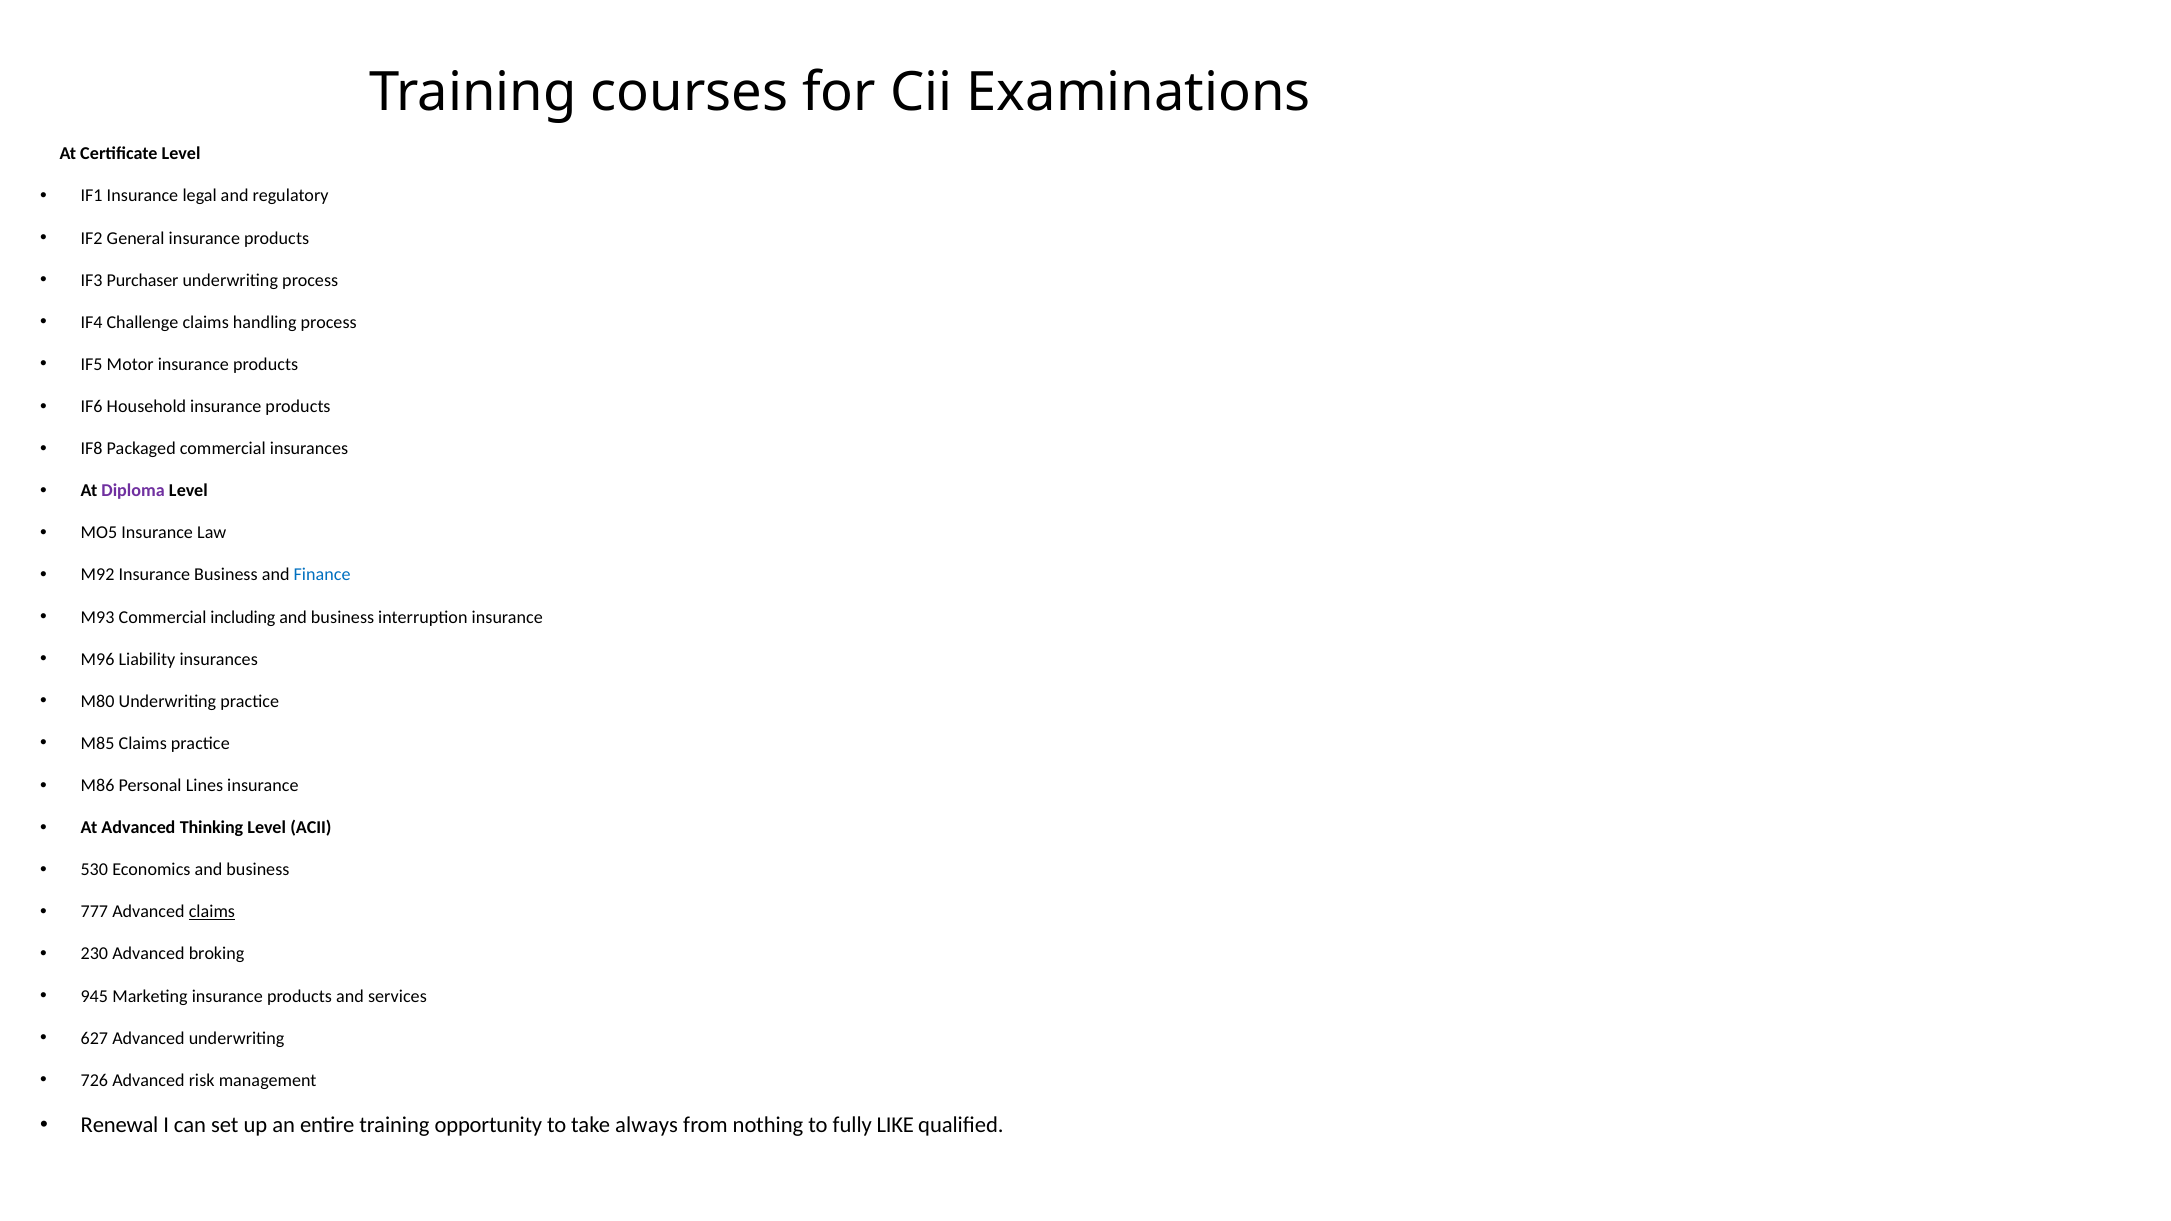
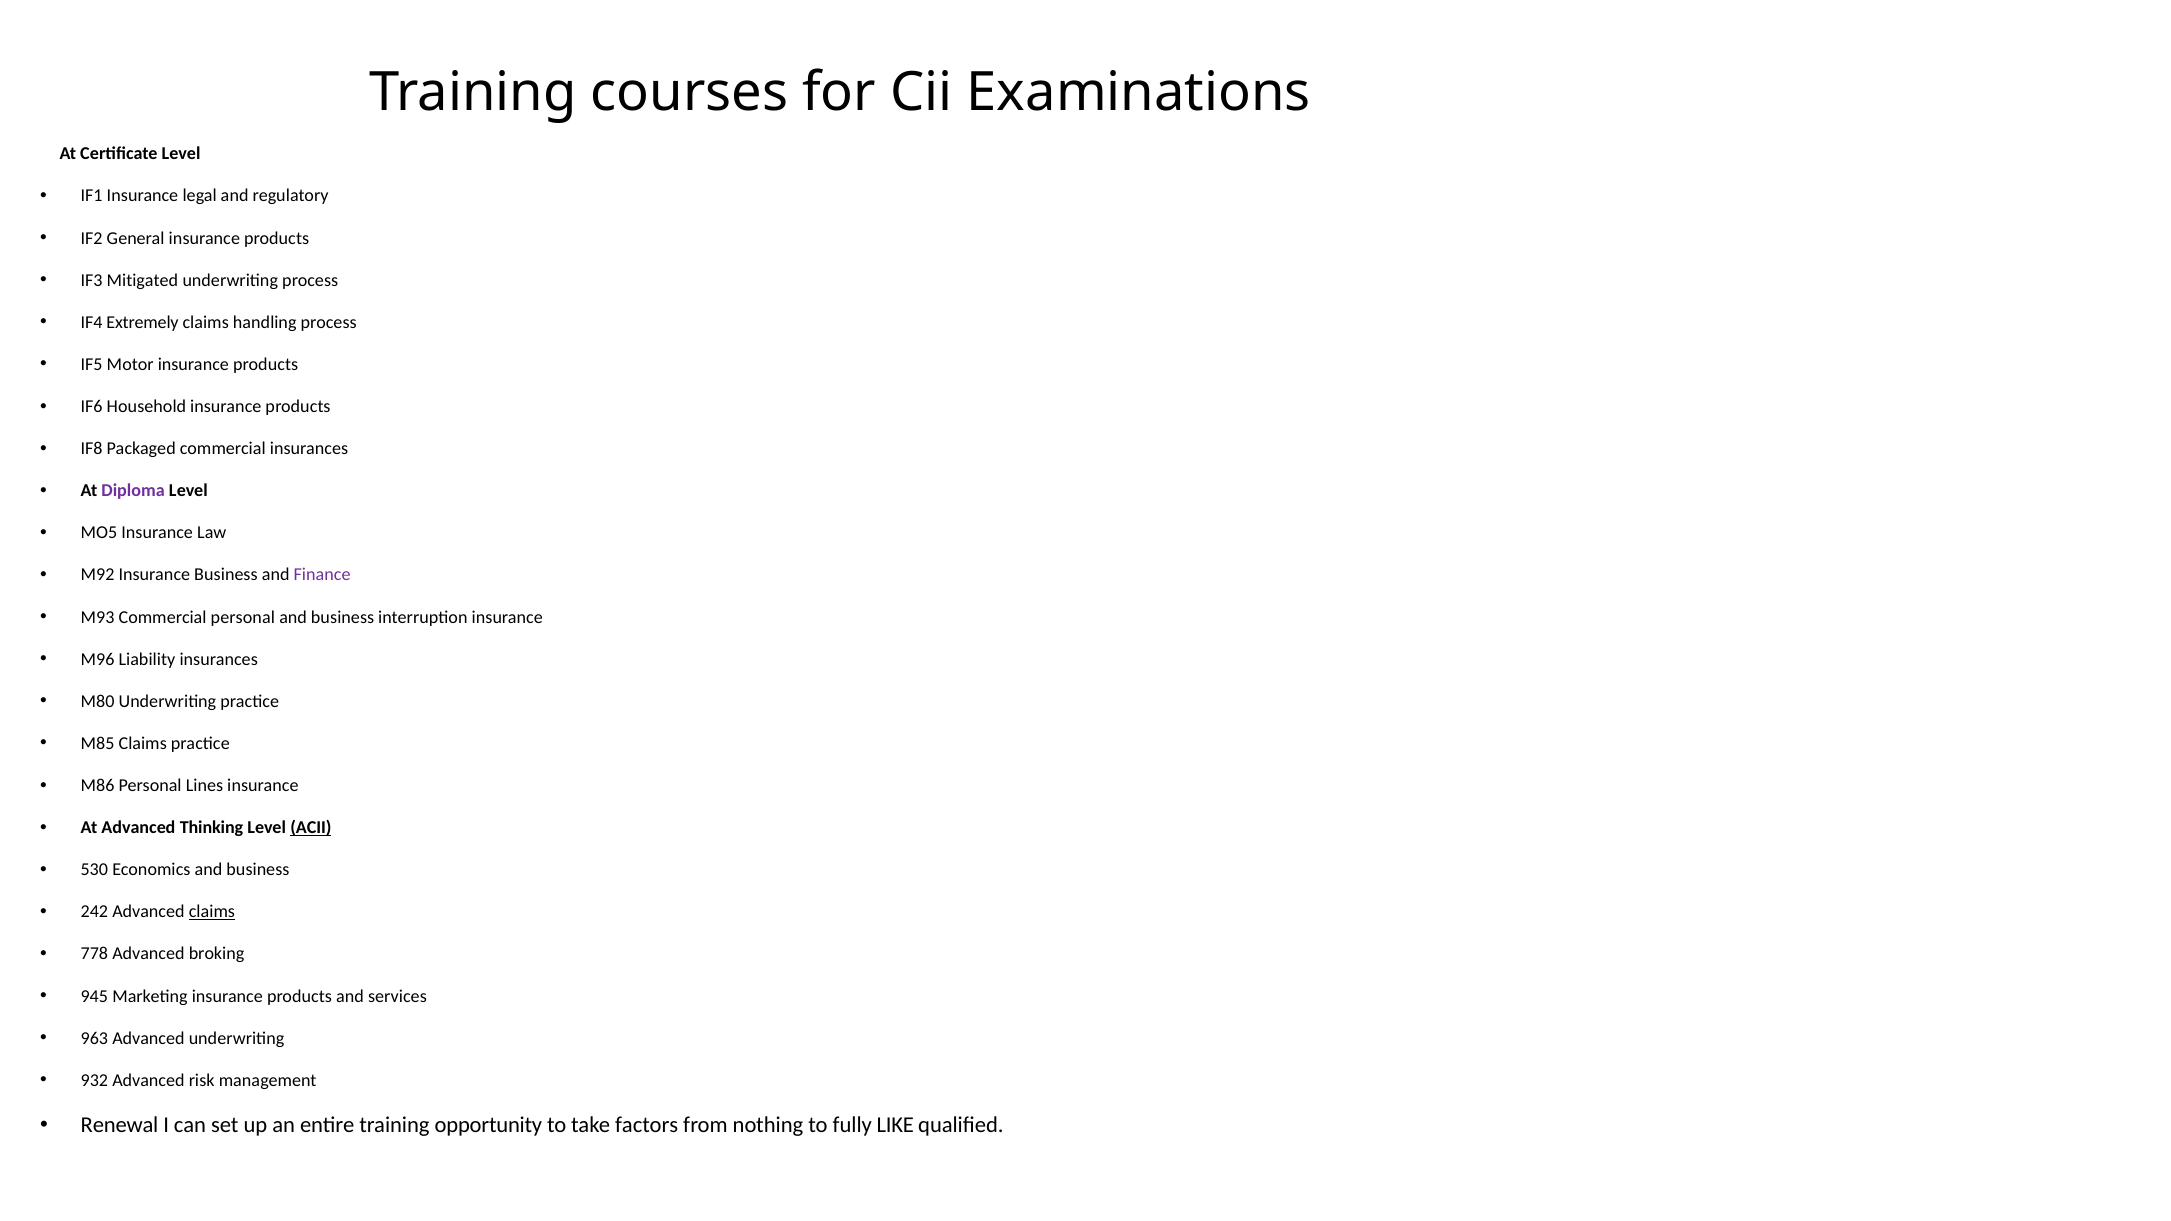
Purchaser: Purchaser -> Mitigated
Challenge: Challenge -> Extremely
Finance colour: blue -> purple
Commercial including: including -> personal
ACII underline: none -> present
777: 777 -> 242
230: 230 -> 778
627: 627 -> 963
726: 726 -> 932
always: always -> factors
